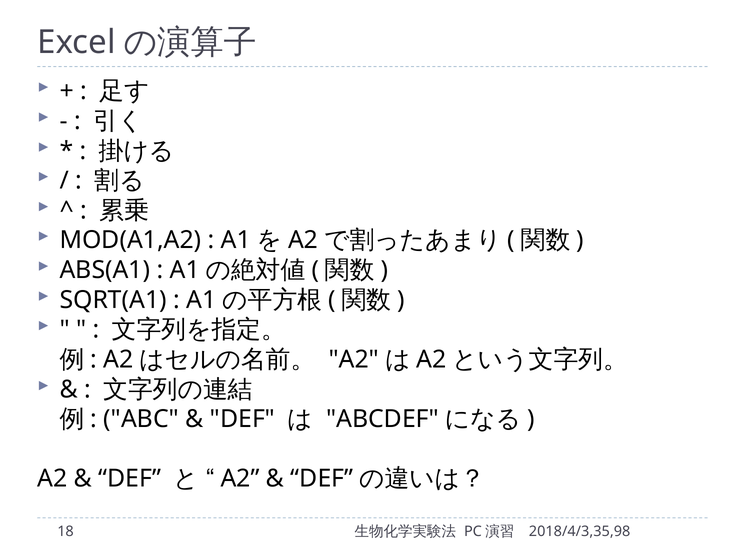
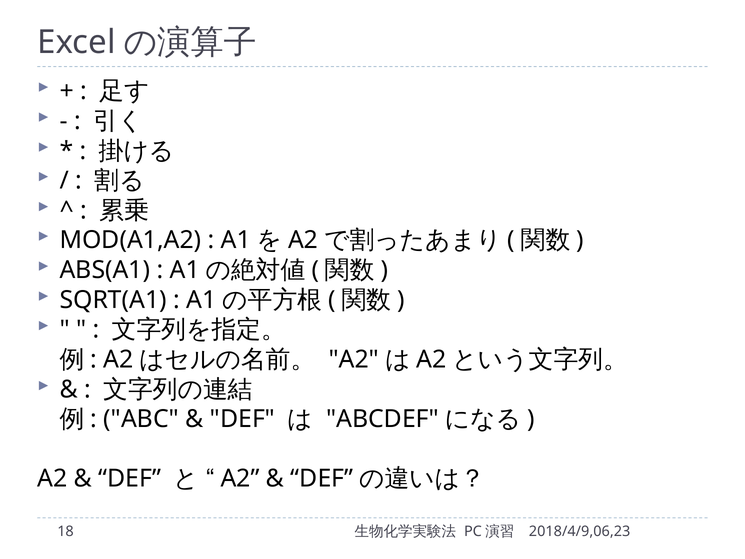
2018/4/3,35,98: 2018/4/3,35,98 -> 2018/4/9,06,23
